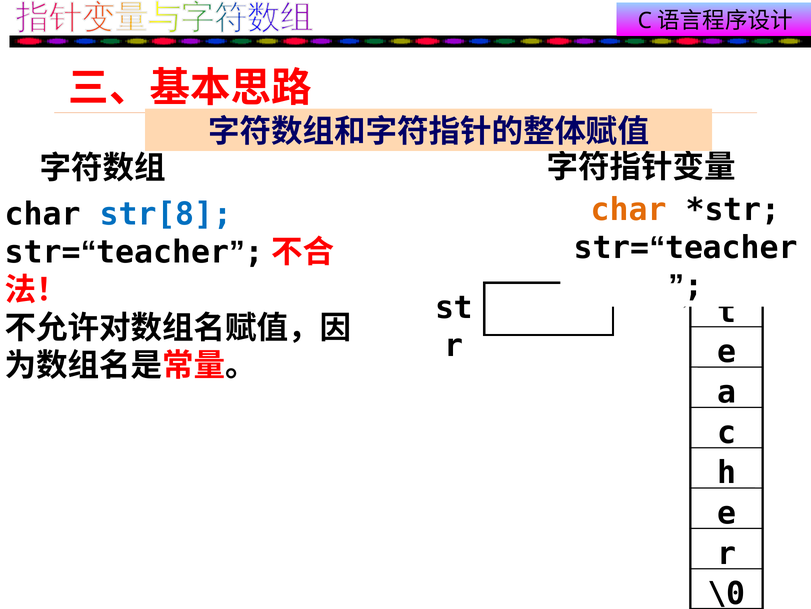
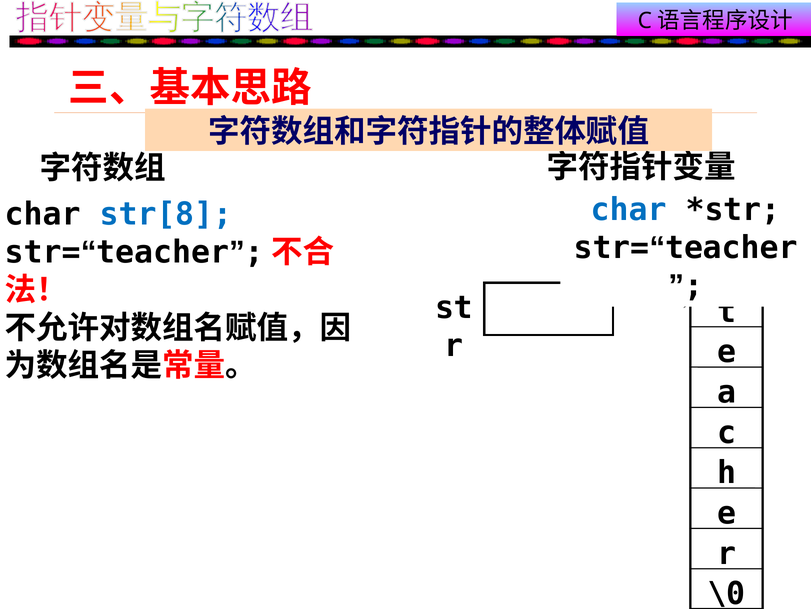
char at (629, 210) colour: orange -> blue
